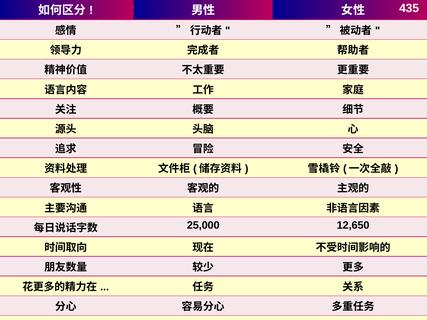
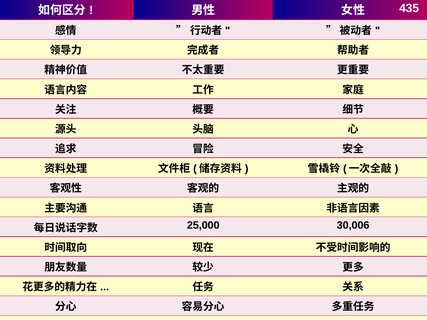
12,650: 12,650 -> 30,006
